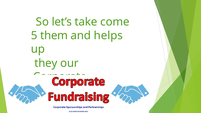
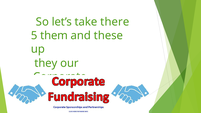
come: come -> there
helps: helps -> these
